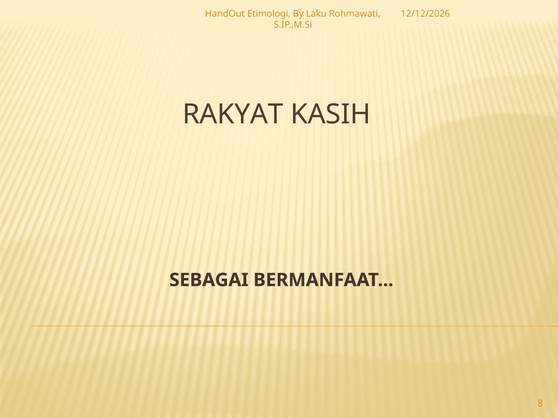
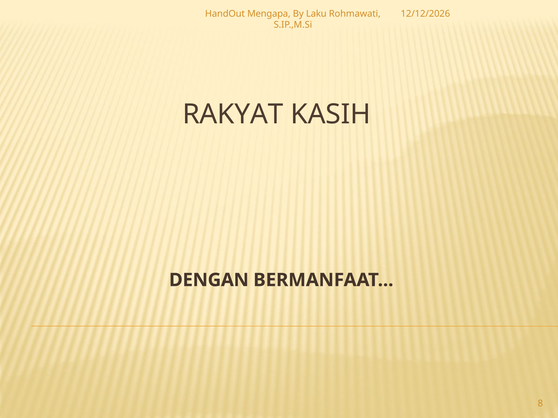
Etimologi: Etimologi -> Mengapa
SEBAGAI: SEBAGAI -> DENGAN
